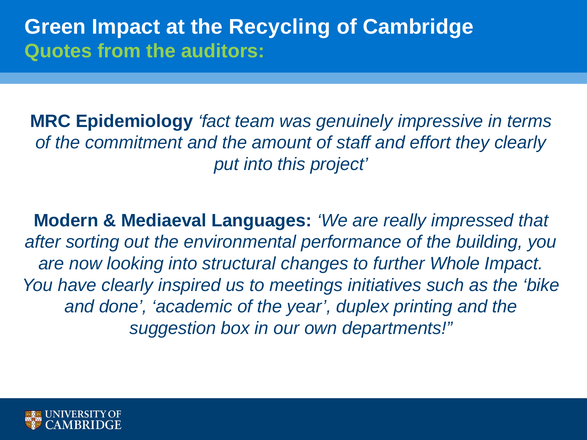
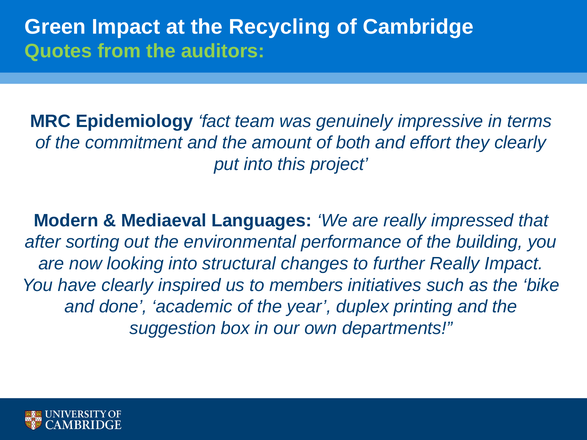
staff: staff -> both
further Whole: Whole -> Really
meetings: meetings -> members
